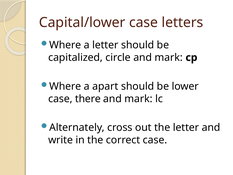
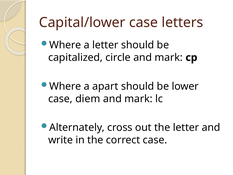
there: there -> diem
